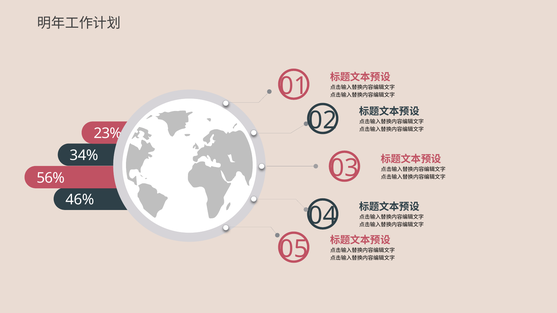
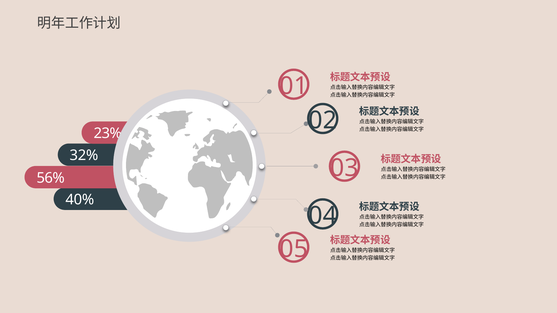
34%: 34% -> 32%
46%: 46% -> 40%
